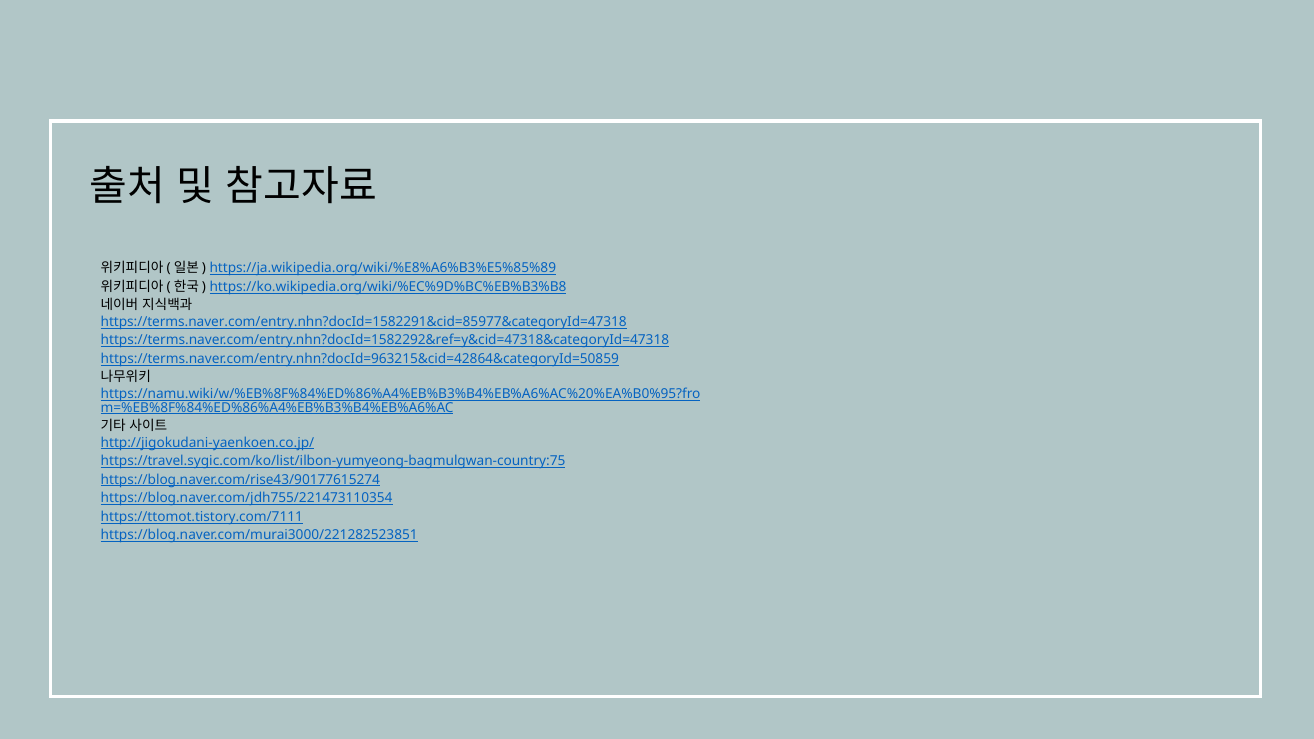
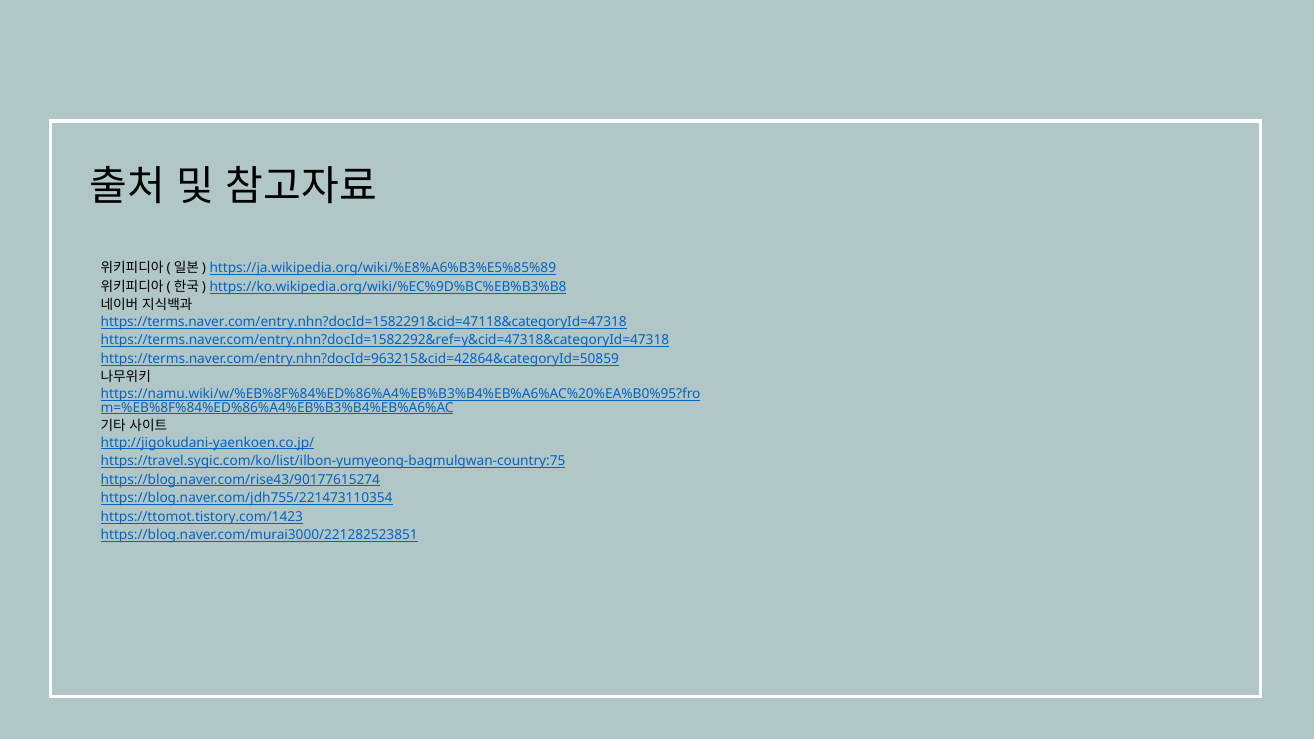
https://terms.naver.com/entry.nhn?docId=1582291&cid=85977&categoryId=47318: https://terms.naver.com/entry.nhn?docId=1582291&cid=85977&categoryId=47318 -> https://terms.naver.com/entry.nhn?docId=1582291&cid=47118&categoryId=47318
https://ttomot.tistory.com/7111: https://ttomot.tistory.com/7111 -> https://ttomot.tistory.com/1423
